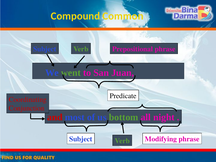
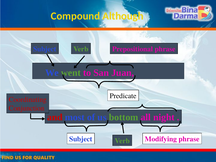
Common: Common -> Although
